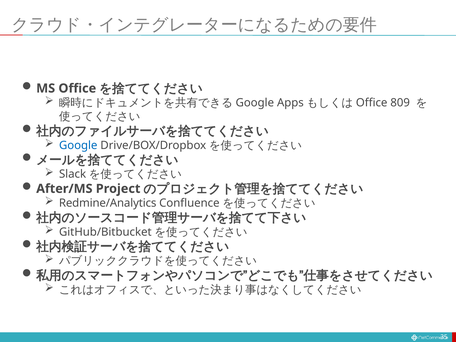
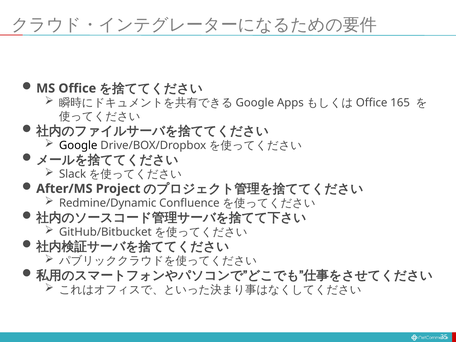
809: 809 -> 165
Google colour: blue -> black
Redmine/Analytics: Redmine/Analytics -> Redmine/Dynamic
